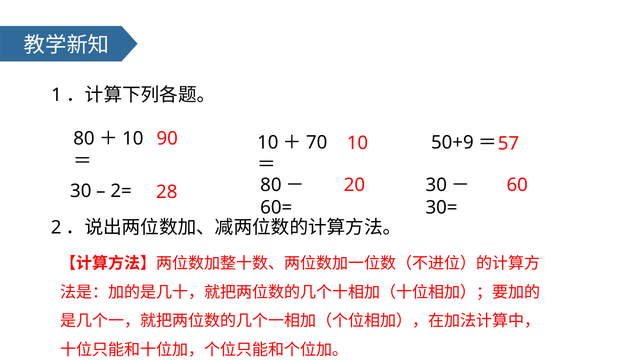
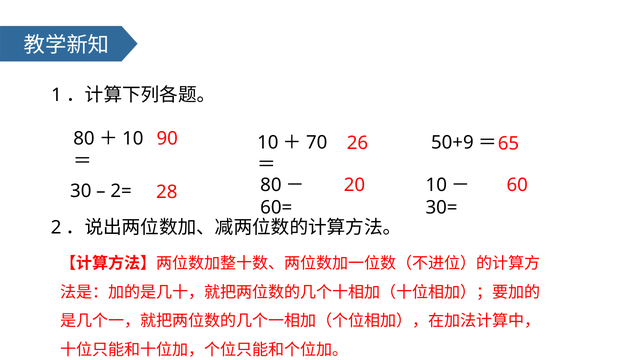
90 10: 10 -> 26
57: 57 -> 65
20 30: 30 -> 10
